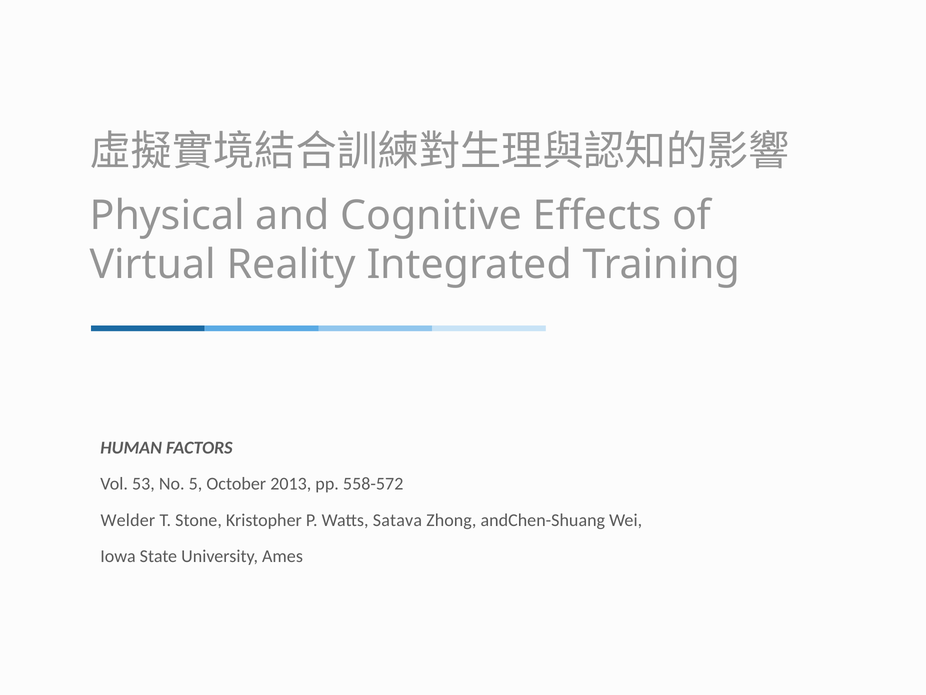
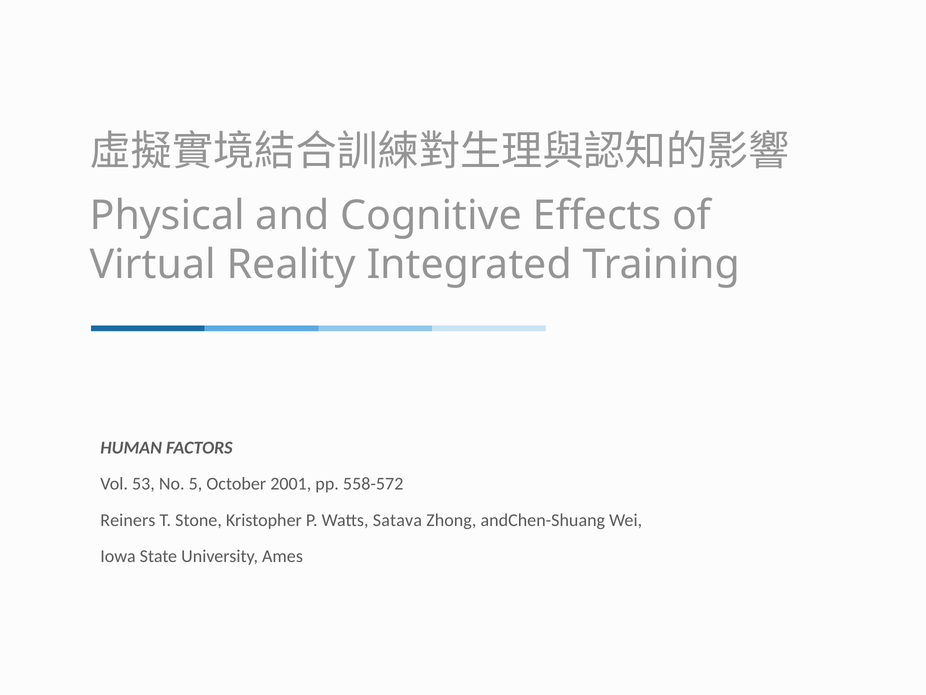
2013: 2013 -> 2001
Welder: Welder -> Reiners
